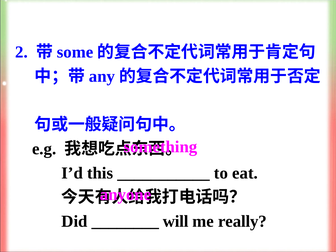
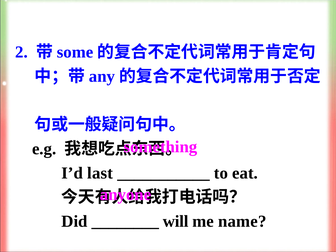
this: this -> last
really: really -> name
